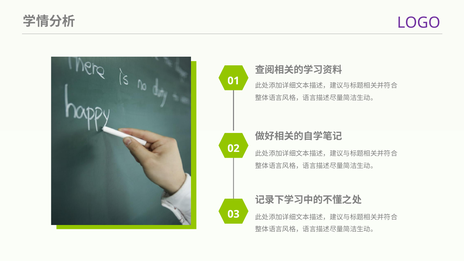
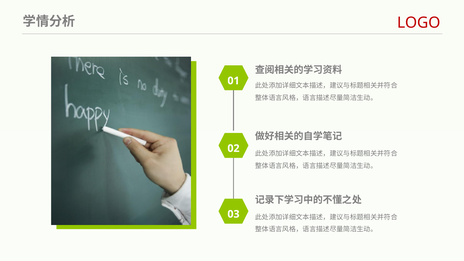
LOGO colour: purple -> red
